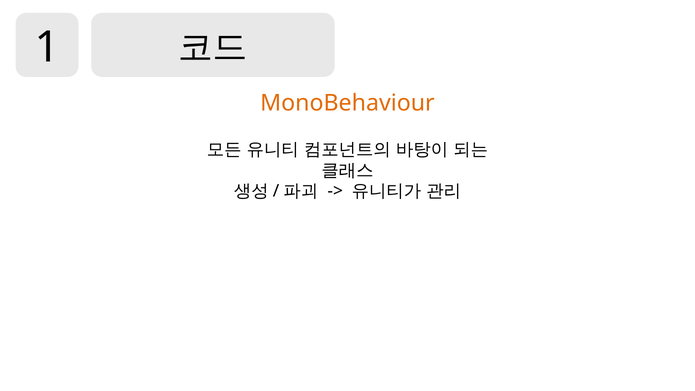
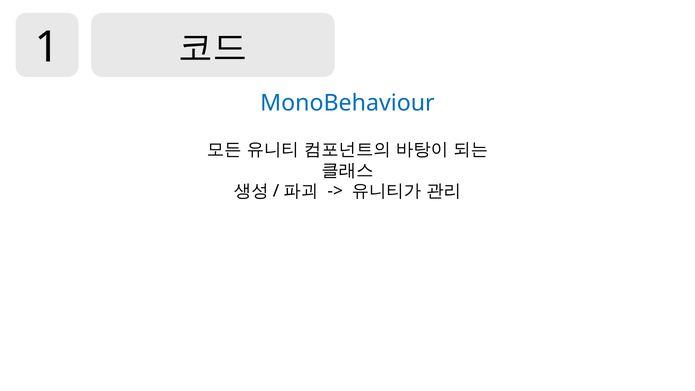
MonoBehaviour colour: orange -> blue
